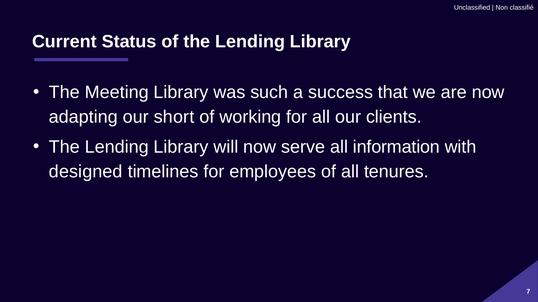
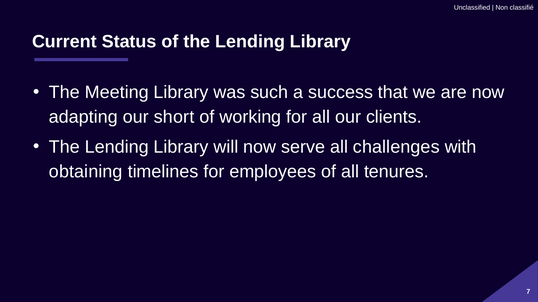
information: information -> challenges
designed: designed -> obtaining
